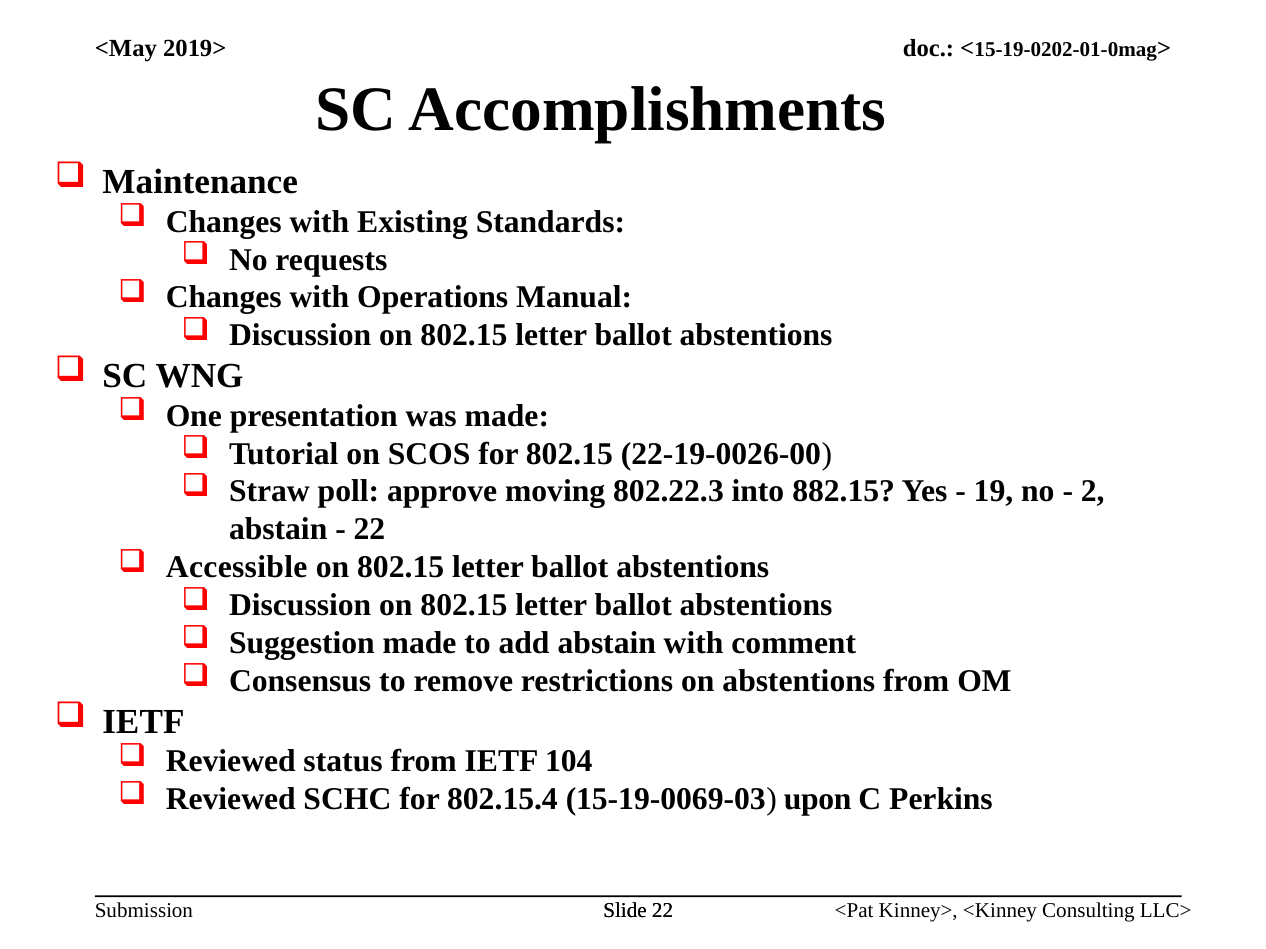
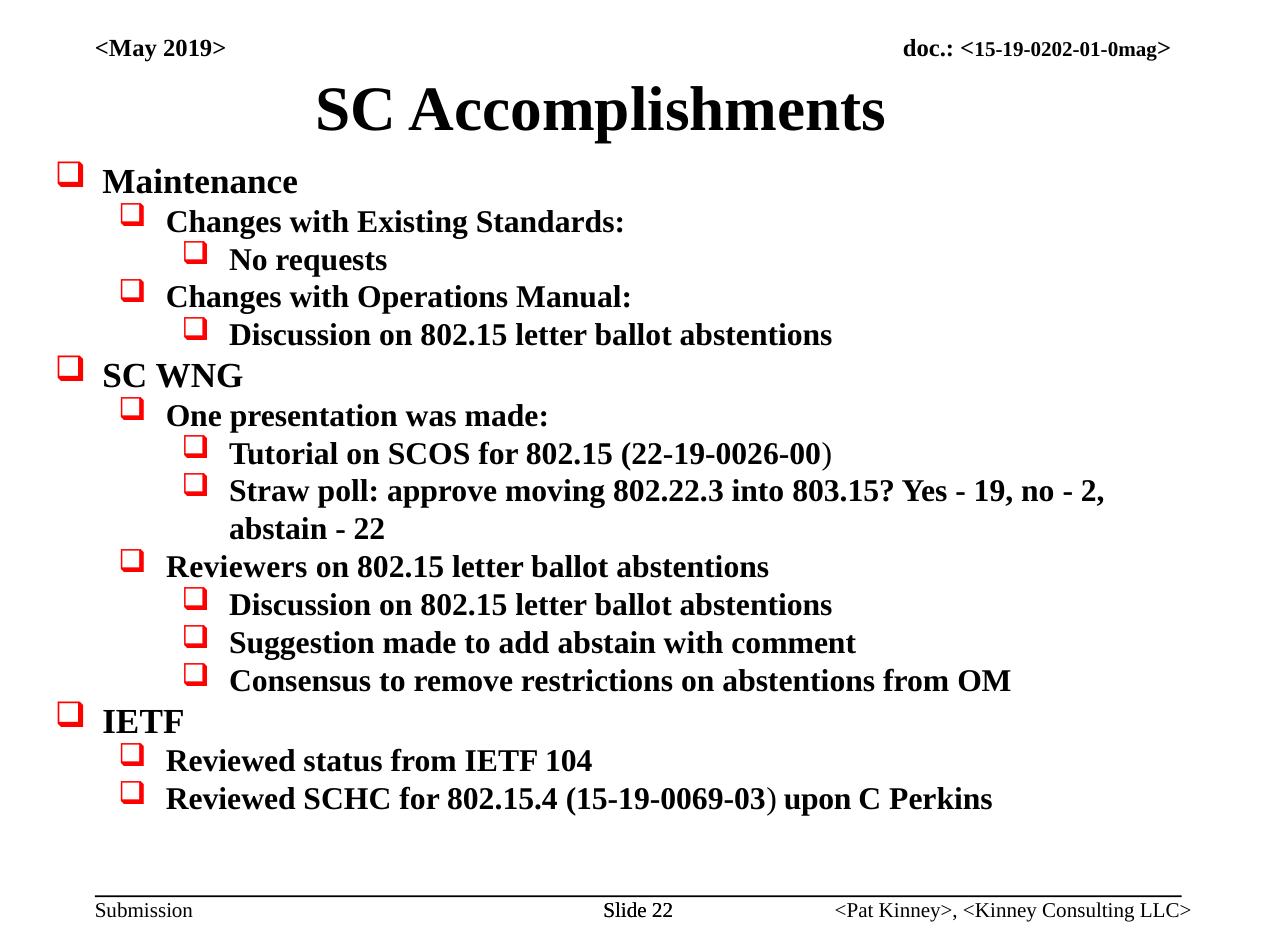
882.15: 882.15 -> 803.15
Accessible: Accessible -> Reviewers
